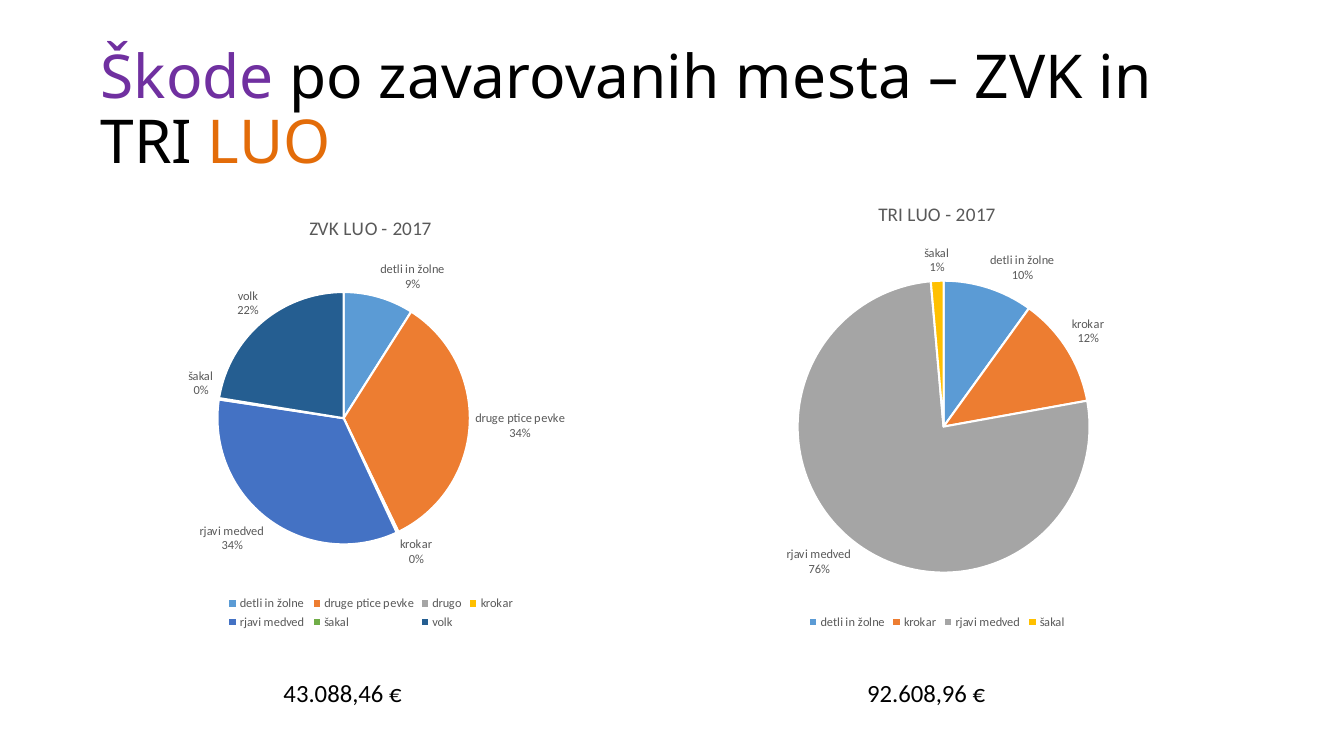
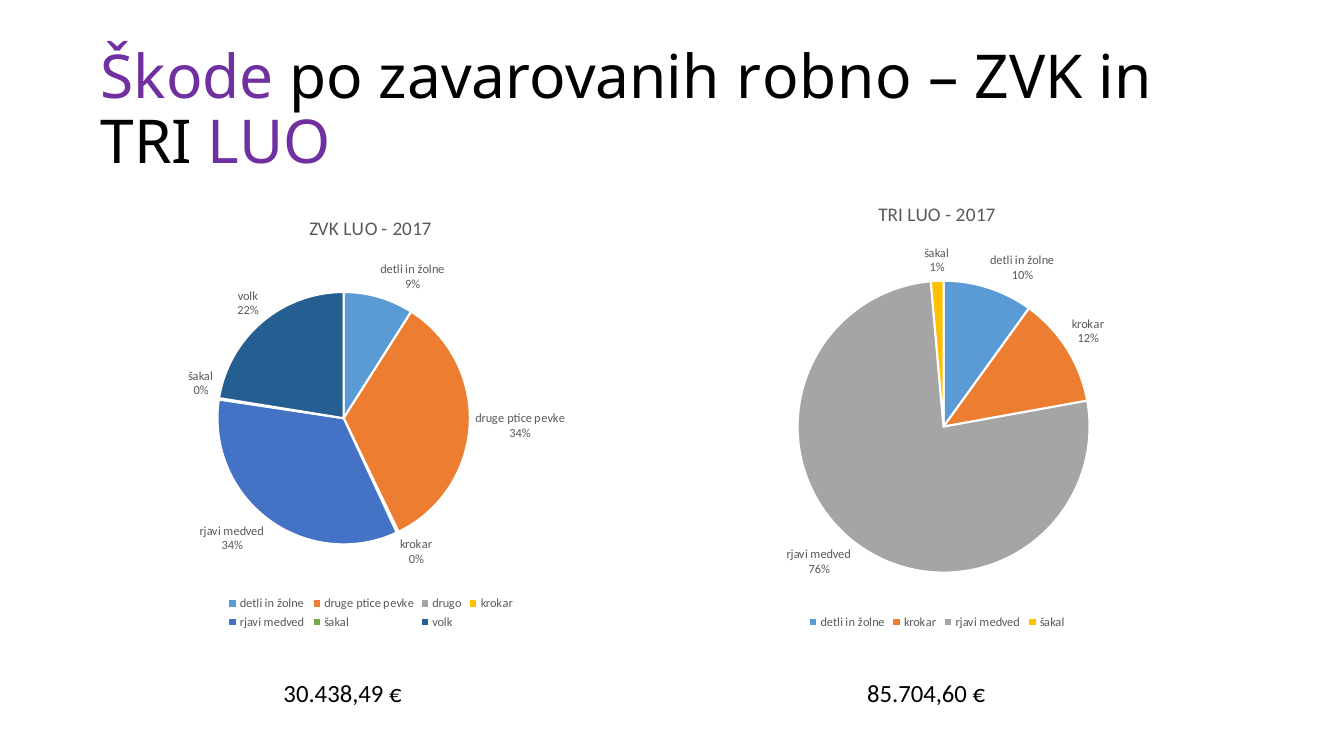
mesta: mesta -> robno
LUO at (269, 143) colour: orange -> purple
43.088,46: 43.088,46 -> 30.438,49
92.608,96: 92.608,96 -> 85.704,60
